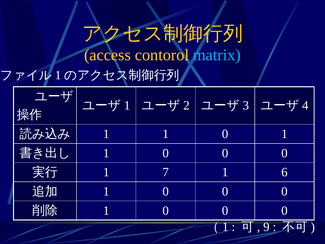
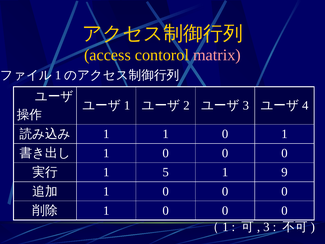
matrix colour: light blue -> pink
7: 7 -> 5
6: 6 -> 9
9 at (266, 227): 9 -> 3
